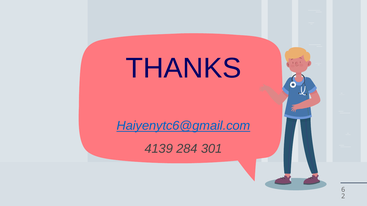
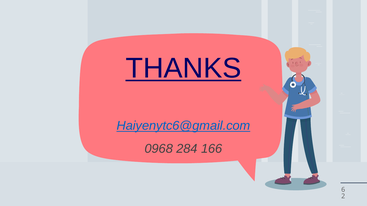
THANKS underline: none -> present
4139: 4139 -> 0968
301: 301 -> 166
